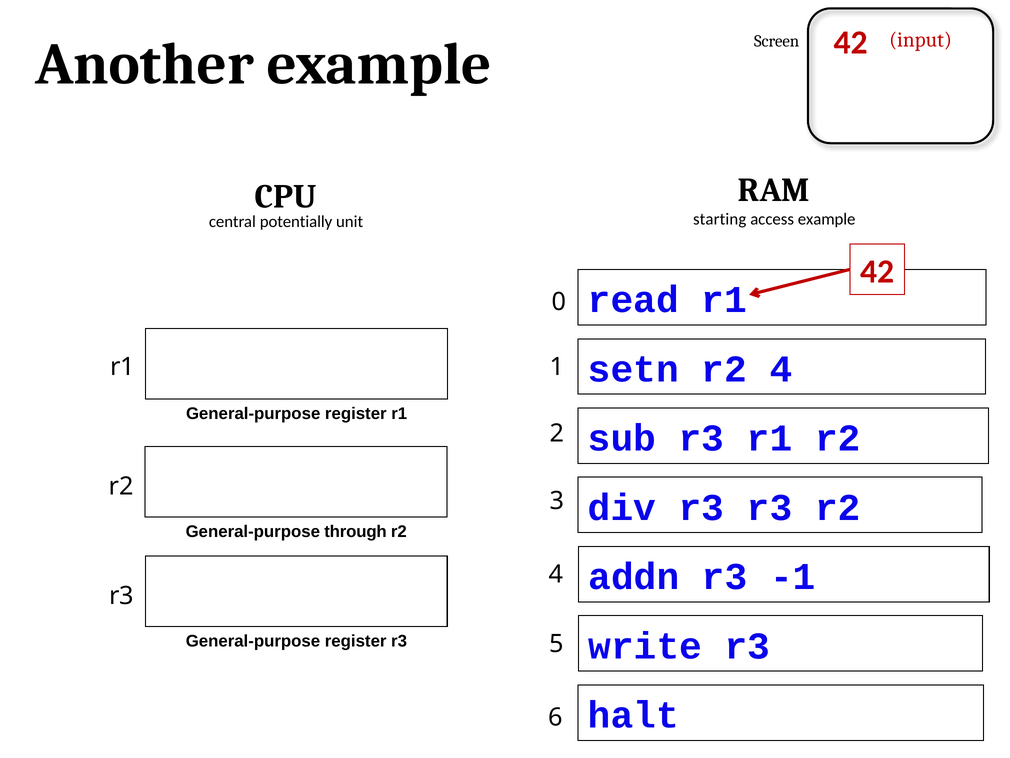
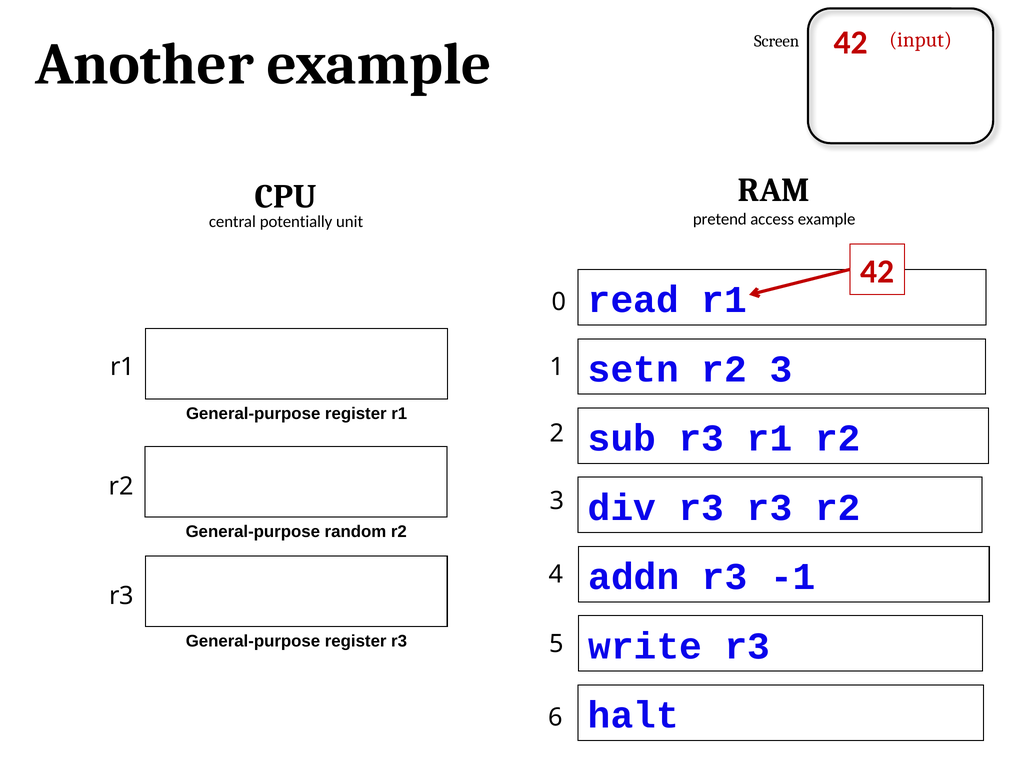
starting: starting -> pretend
r2 4: 4 -> 3
through: through -> random
